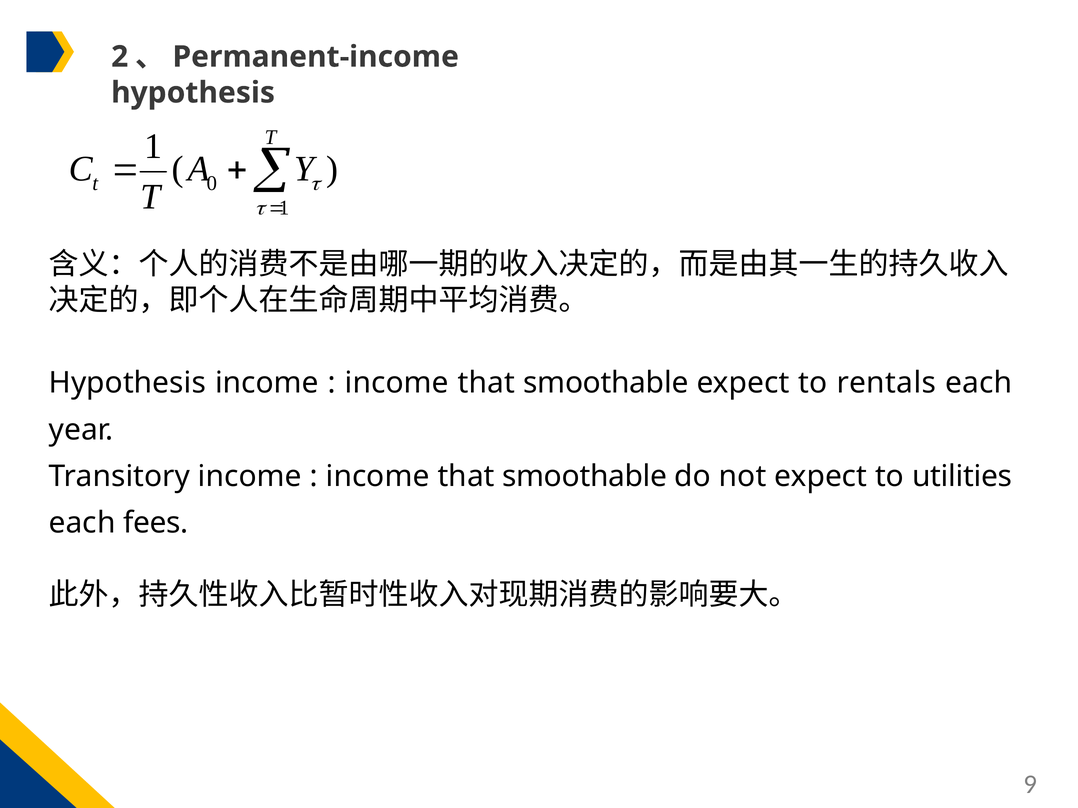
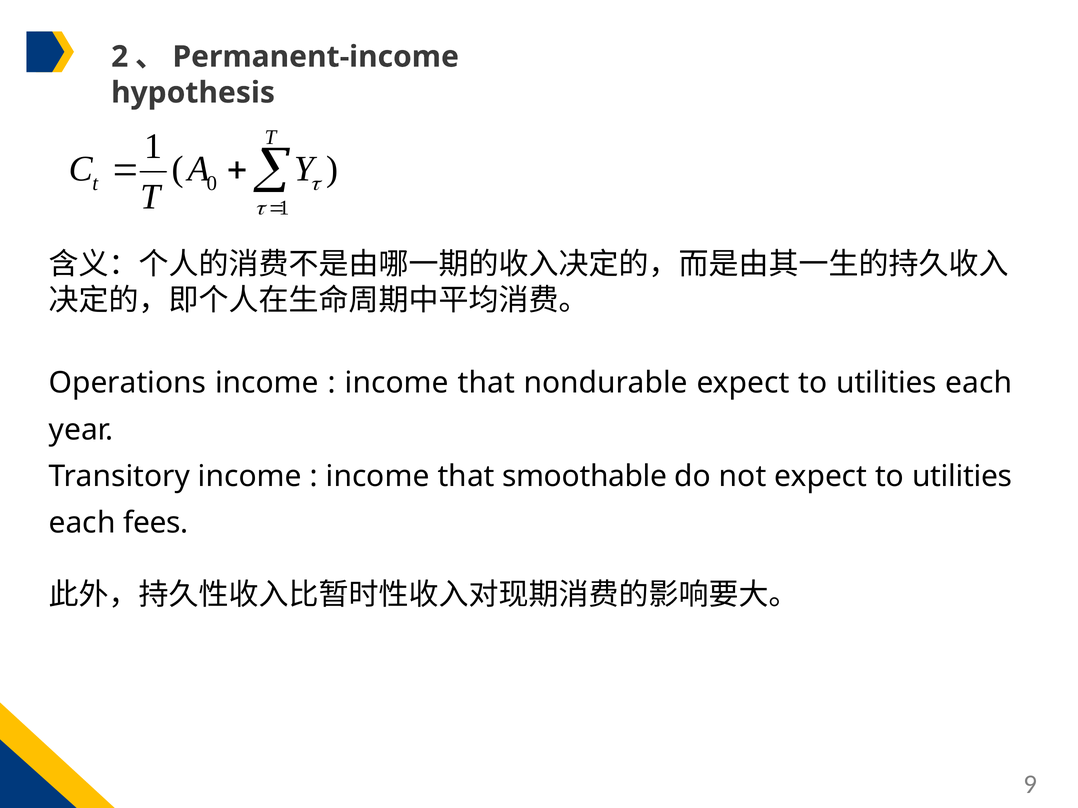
Hypothesis at (127, 383): Hypothesis -> Operations
smoothable at (606, 383): smoothable -> nondurable
rentals at (886, 383): rentals -> utilities
